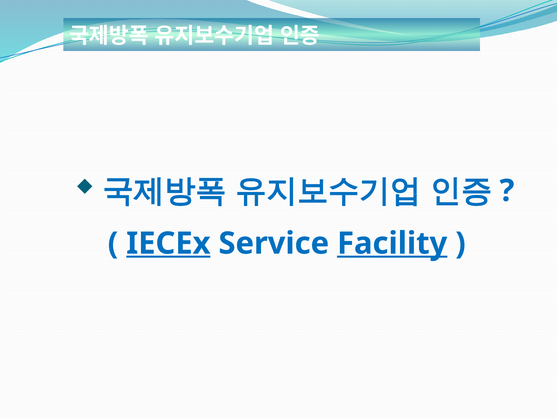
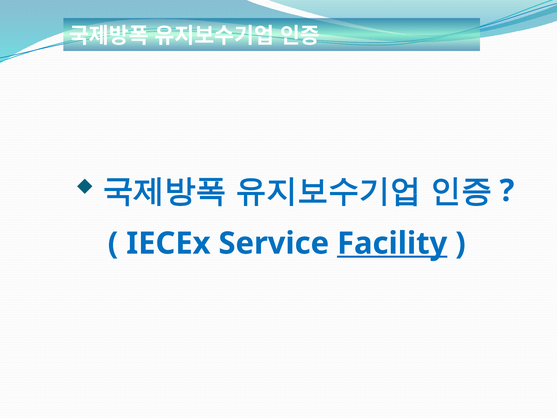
IECEx underline: present -> none
